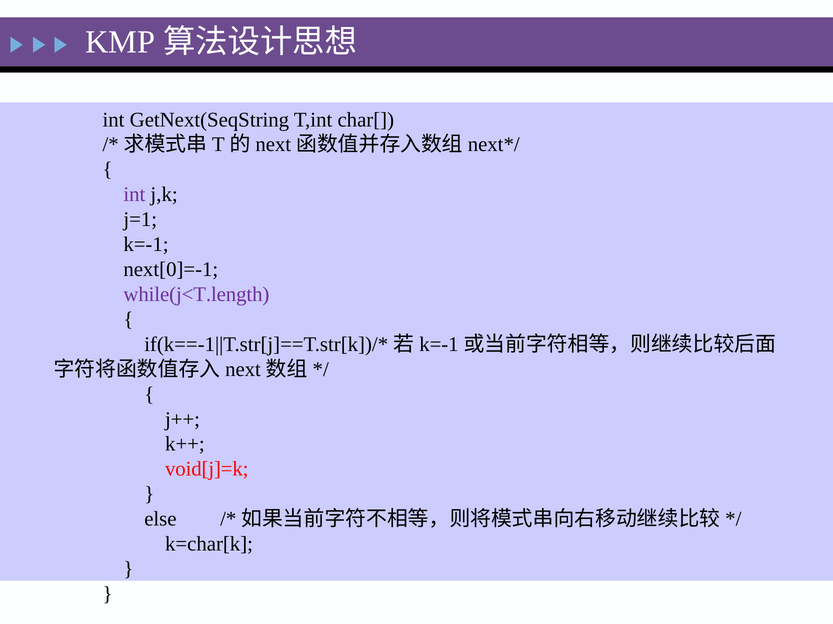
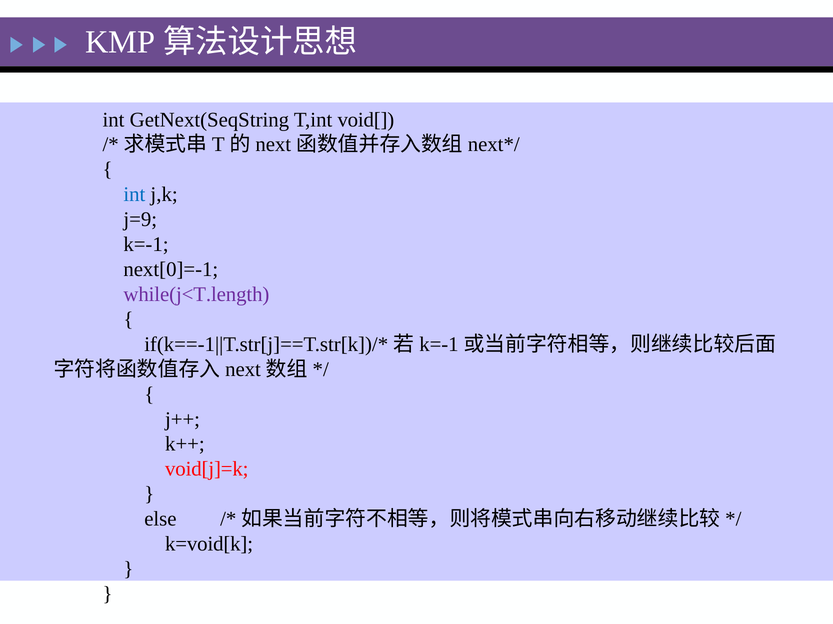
char[: char[ -> void[
int at (134, 195) colour: purple -> blue
j=1: j=1 -> j=9
k=char[k: k=char[k -> k=void[k
